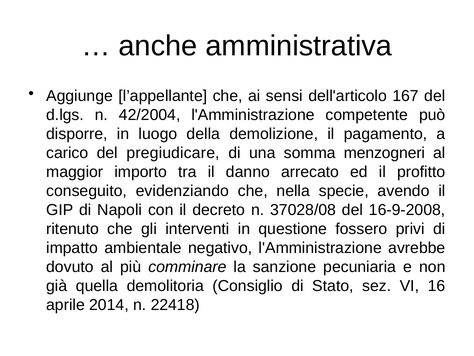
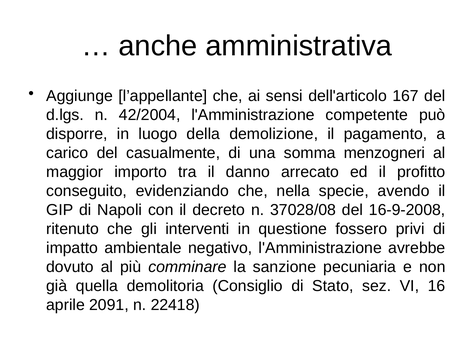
pregiudicare: pregiudicare -> casualmente
2014: 2014 -> 2091
